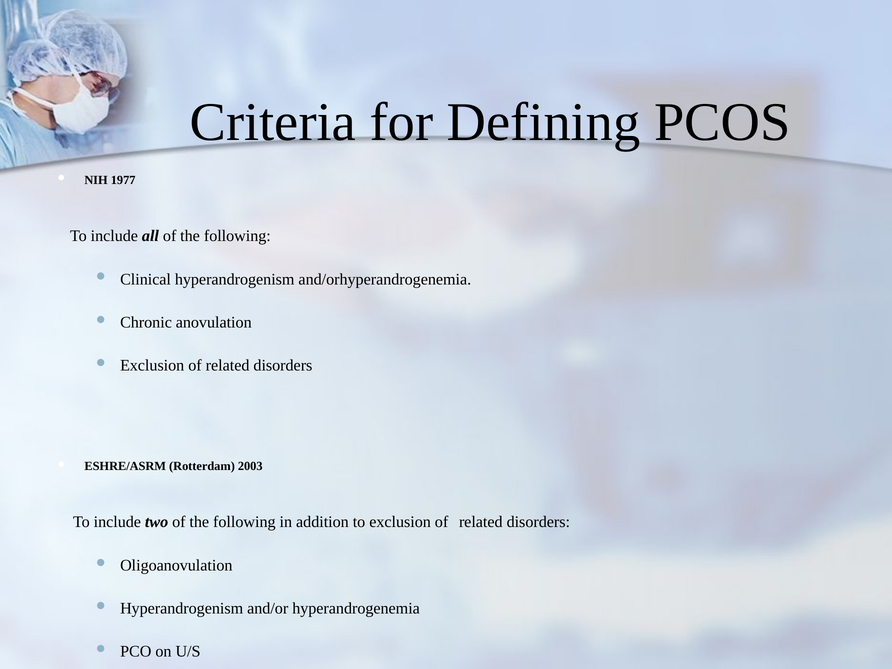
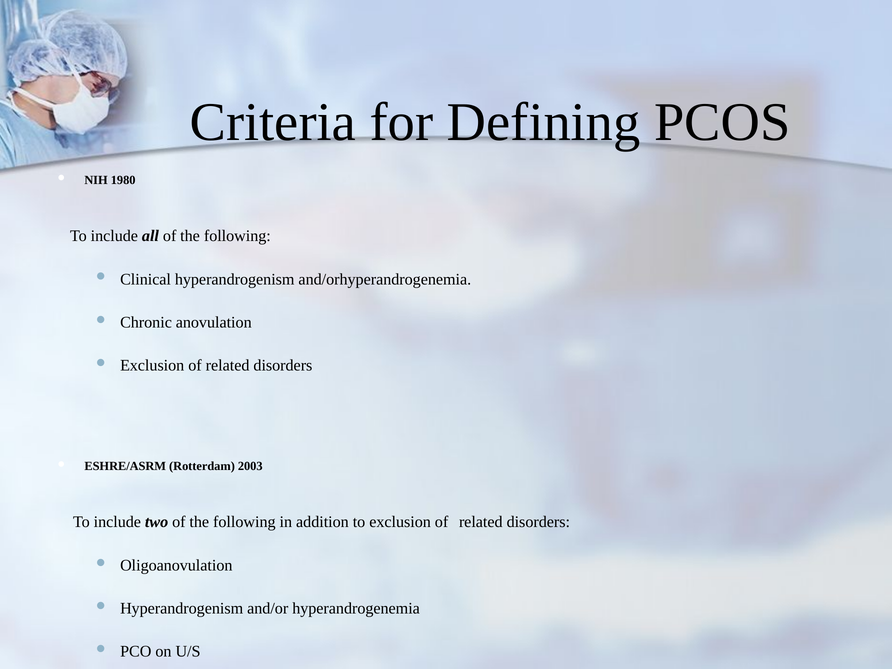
1977: 1977 -> 1980
